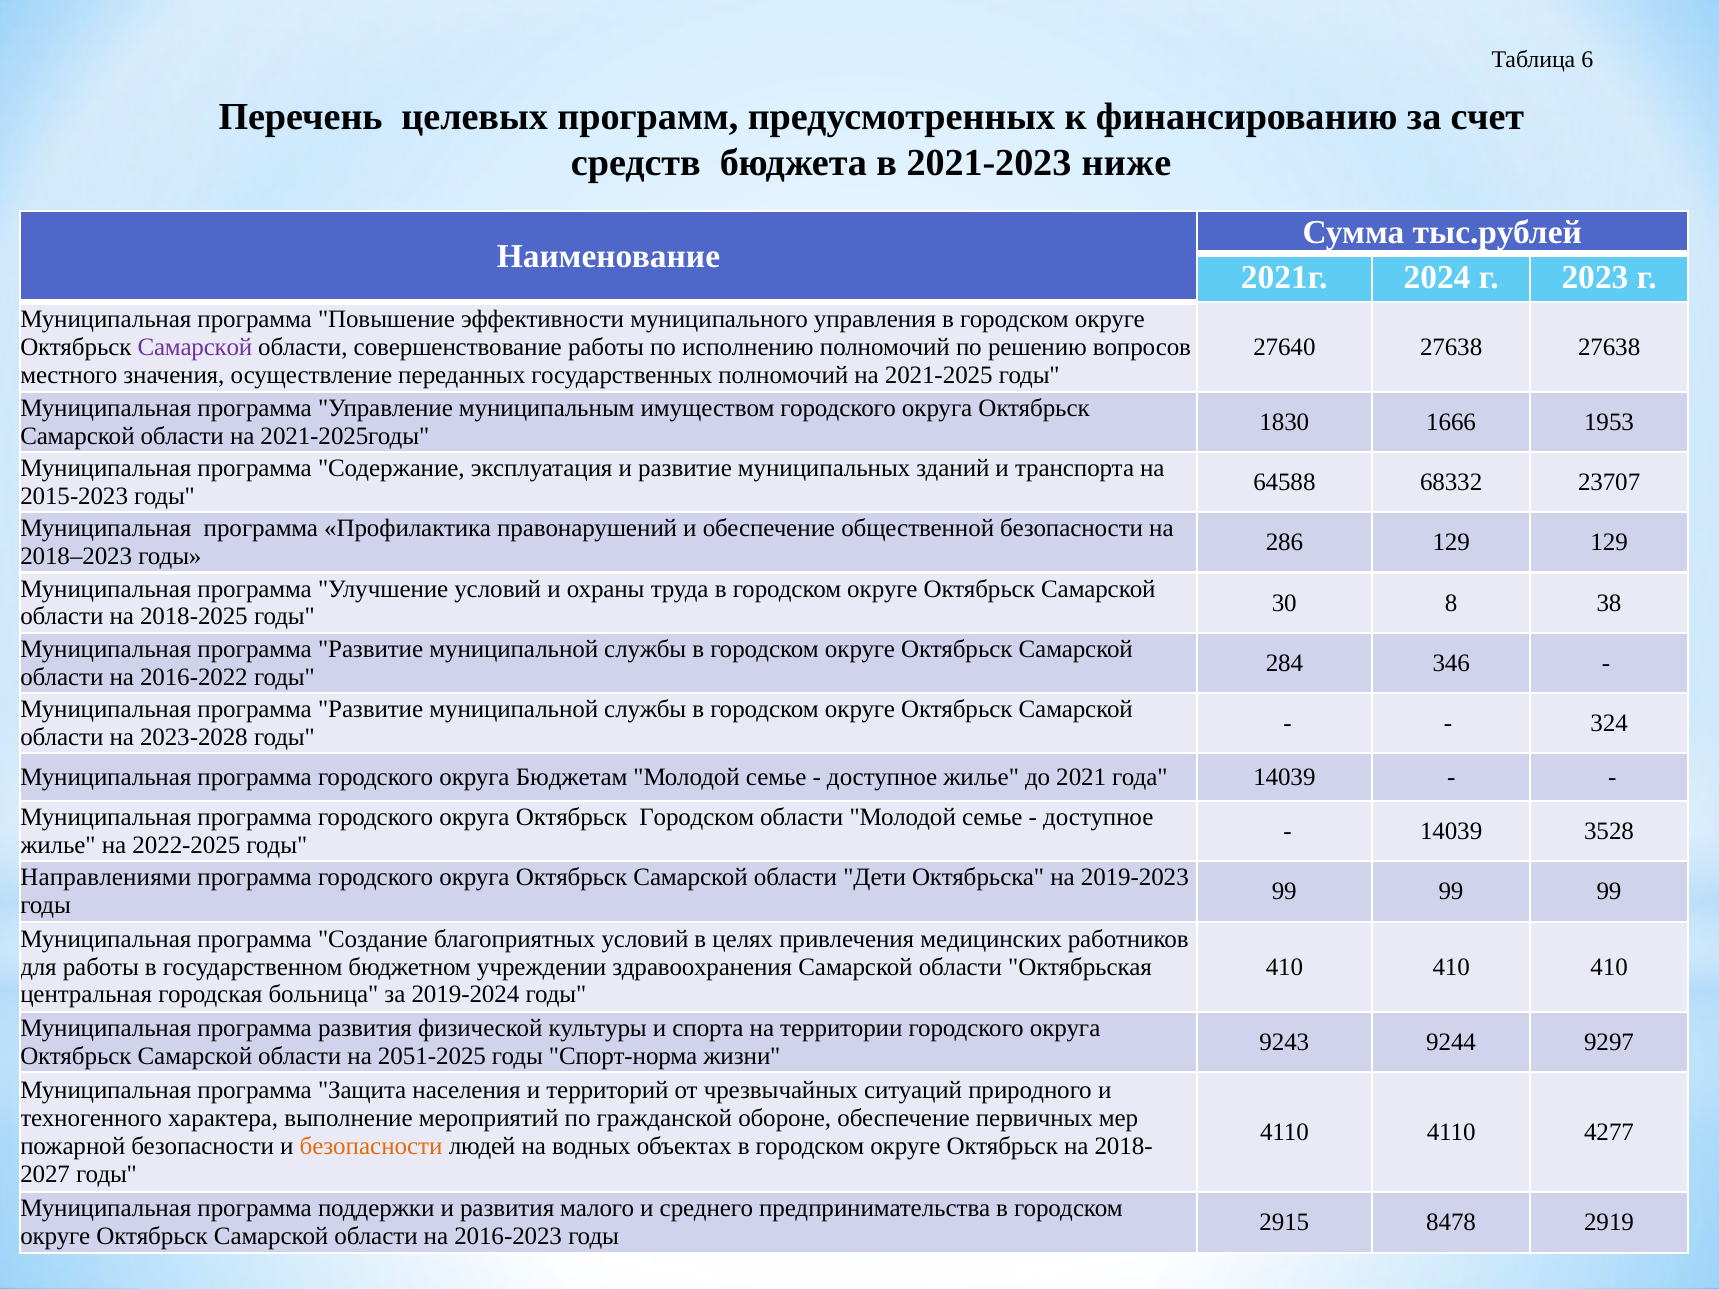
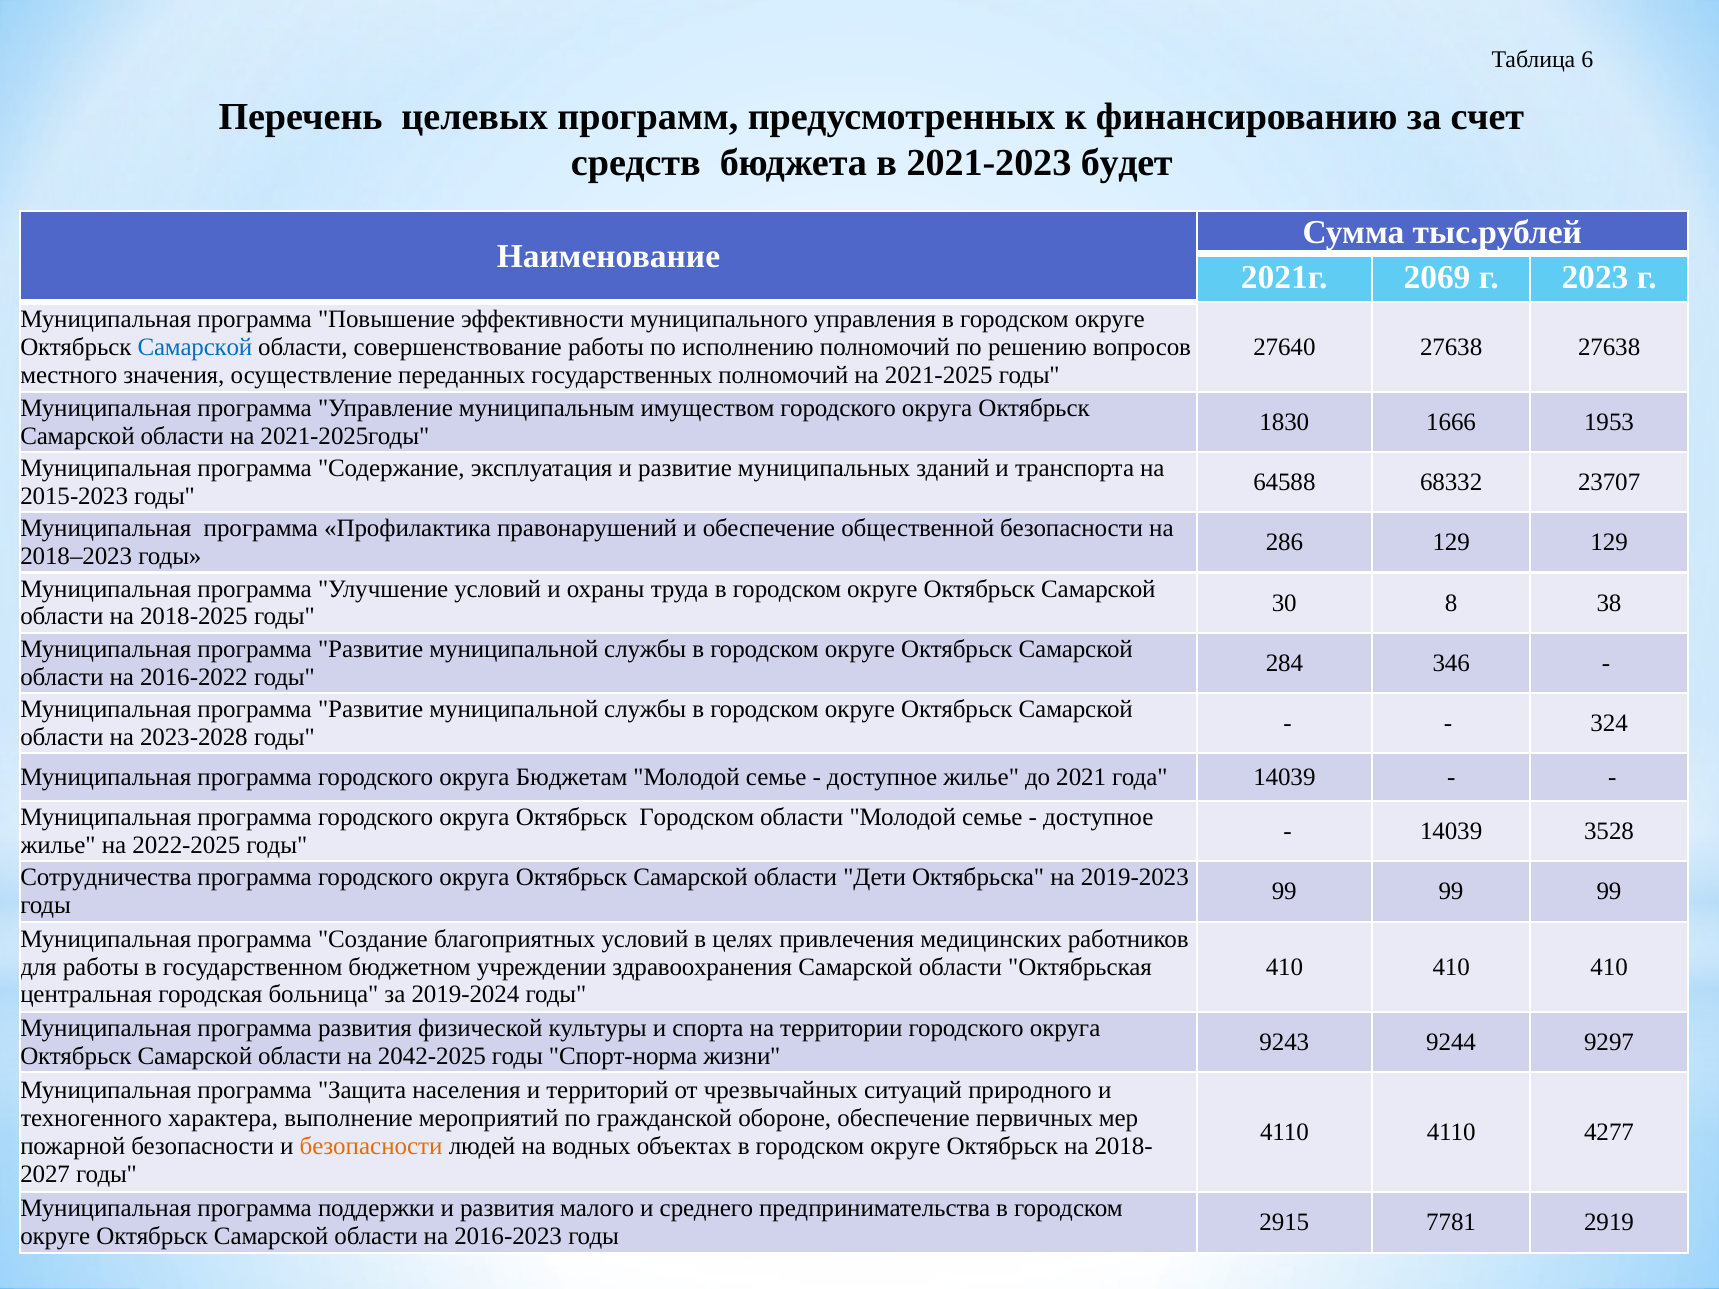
ниже: ниже -> будет
2024: 2024 -> 2069
Самарской at (195, 347) colour: purple -> blue
Направлениями: Направлениями -> Сотрудничества
2051-2025: 2051-2025 -> 2042-2025
8478: 8478 -> 7781
